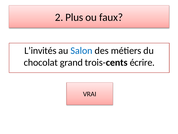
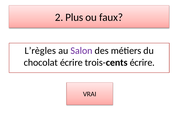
L’invités: L’invités -> L’règles
Salon colour: blue -> purple
chocolat grand: grand -> écrire
